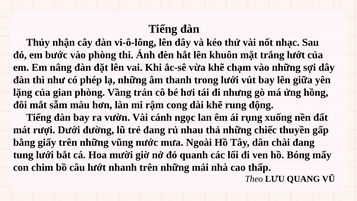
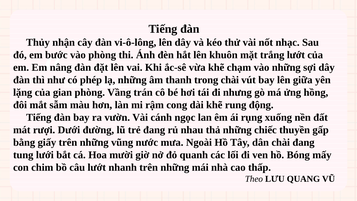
trong lưới: lưới -> chài
